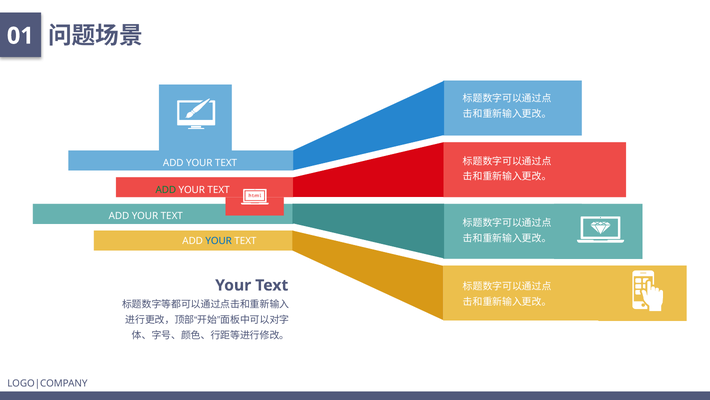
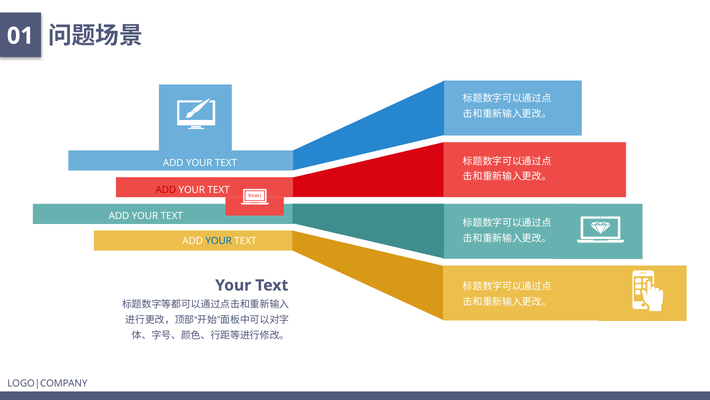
ADD at (166, 190) colour: green -> red
